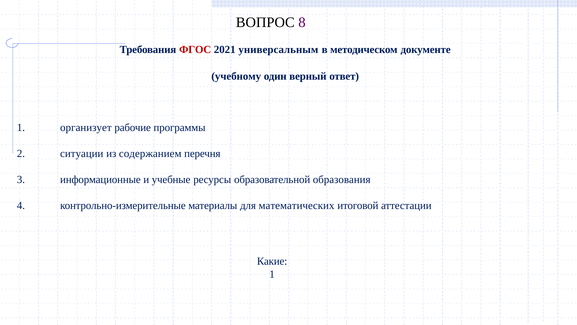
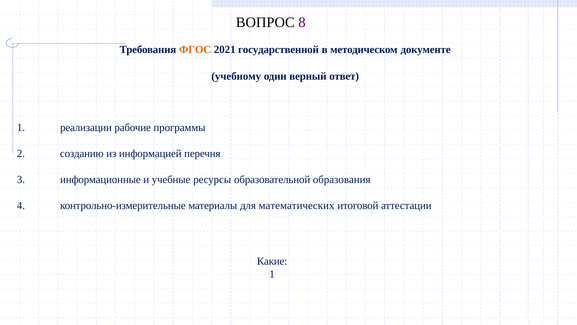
ФГОС colour: red -> orange
универсальным: универсальным -> государственной
организует: организует -> реализации
ситуации: ситуации -> созданию
содержанием: содержанием -> информацией
